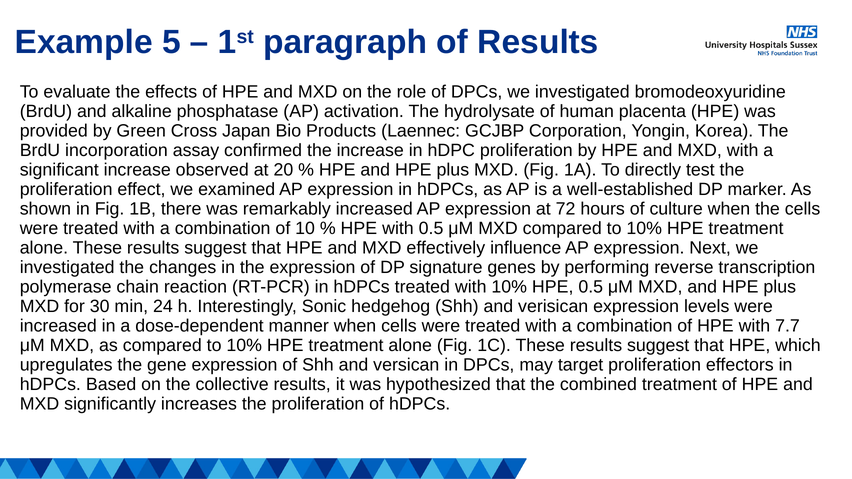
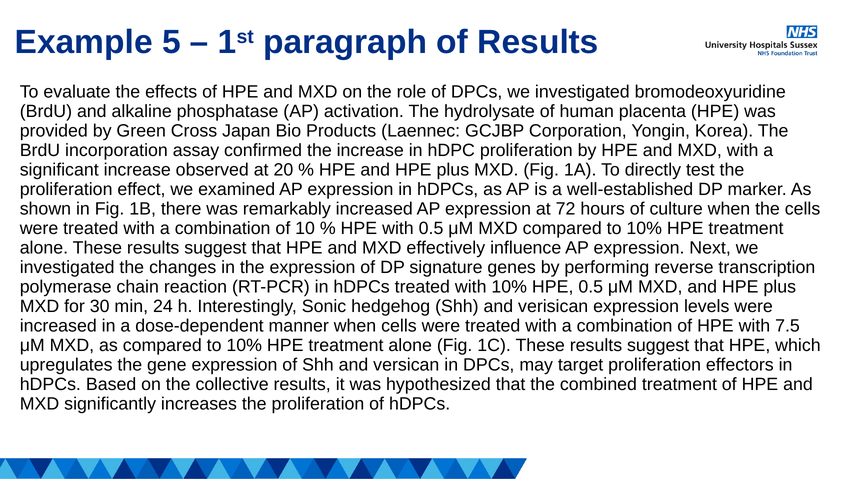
7.7: 7.7 -> 7.5
